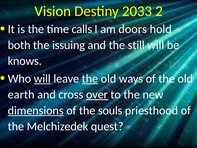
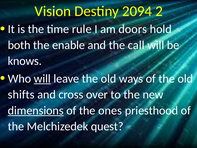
2033: 2033 -> 2094
calls: calls -> rule
issuing: issuing -> enable
still: still -> call
the at (90, 78) underline: present -> none
earth: earth -> shifts
over underline: present -> none
souls: souls -> ones
